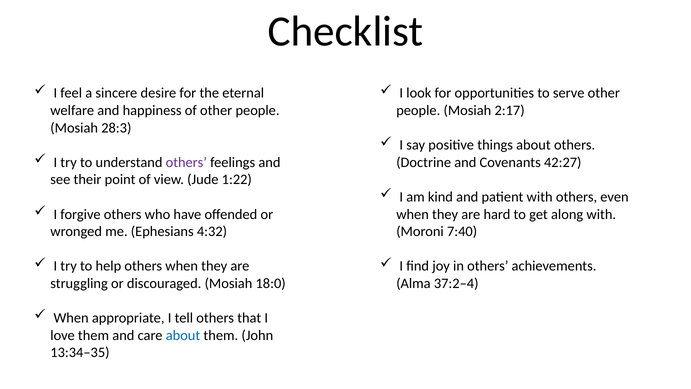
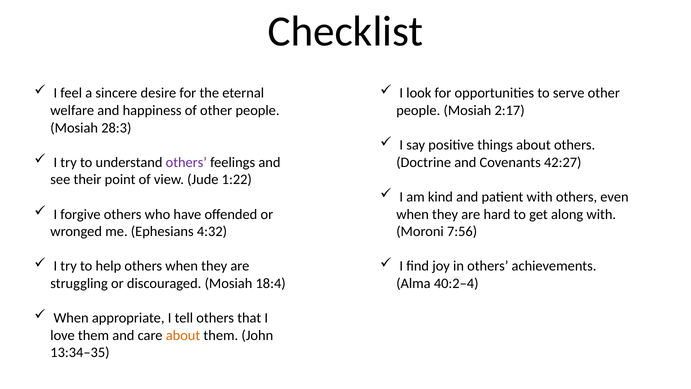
7:40: 7:40 -> 7:56
18:0: 18:0 -> 18:4
37:2–4: 37:2–4 -> 40:2–4
about at (183, 335) colour: blue -> orange
